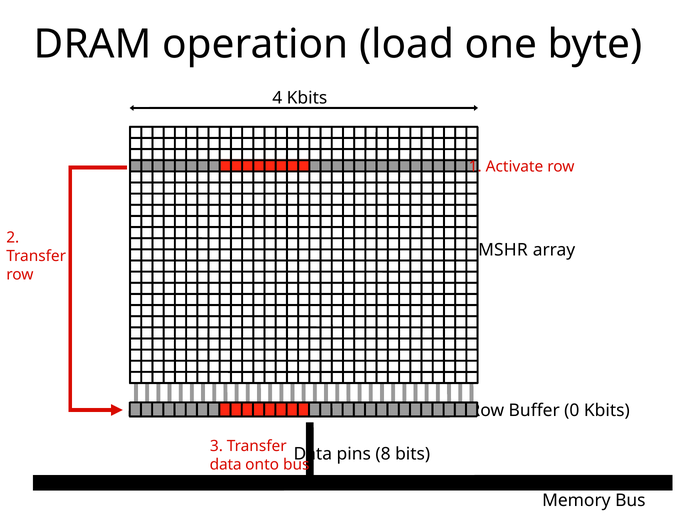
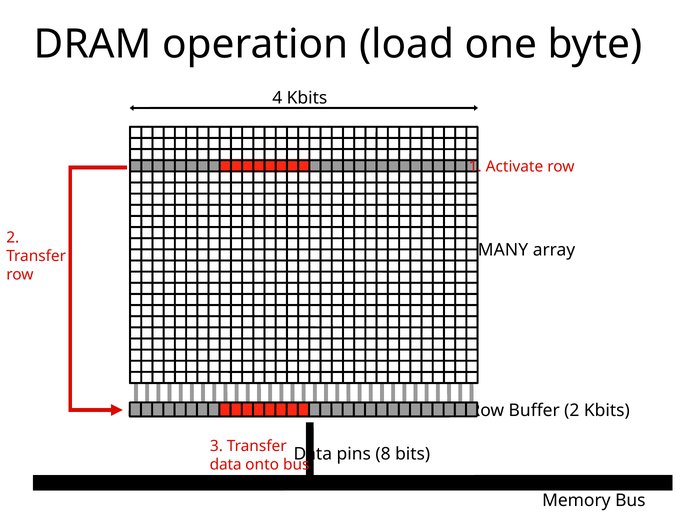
MSHR: MSHR -> MANY
Buffer 0: 0 -> 2
